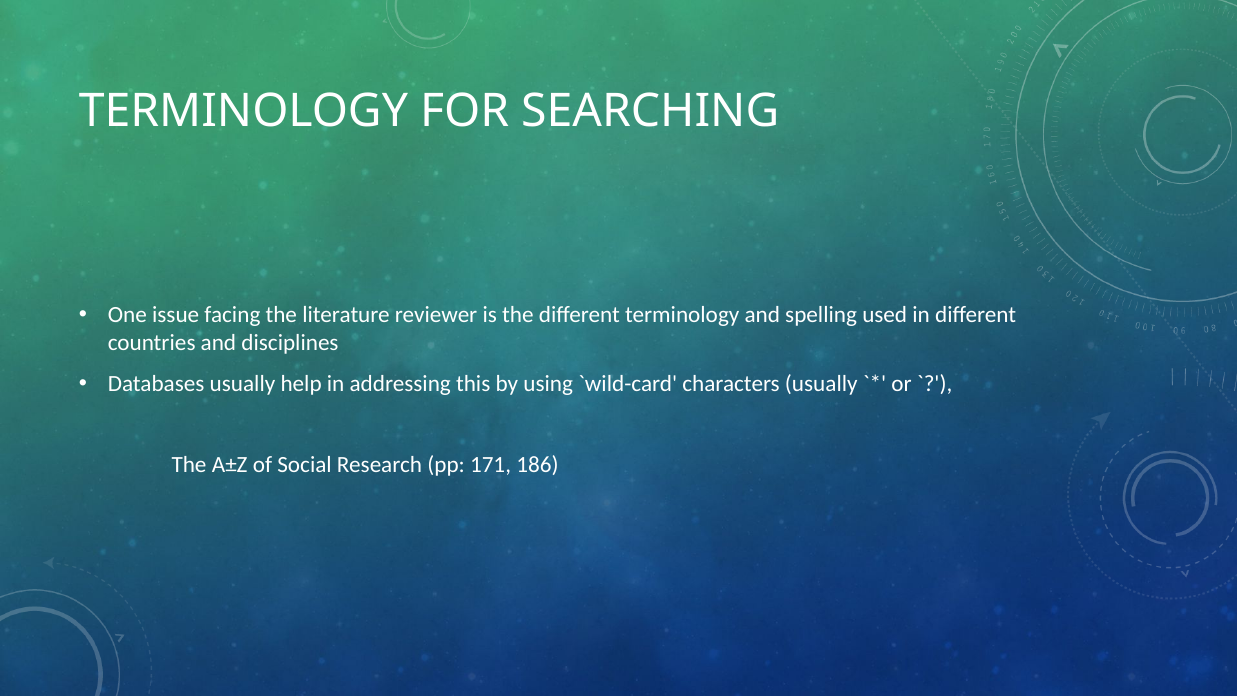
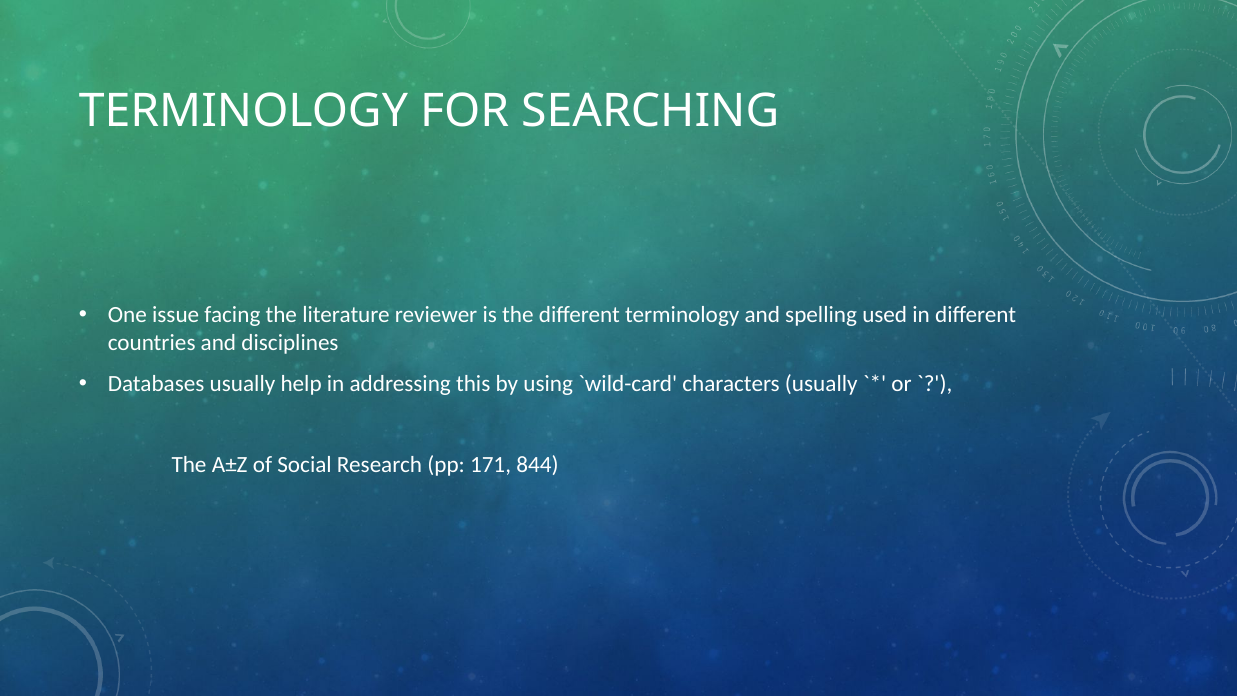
186: 186 -> 844
